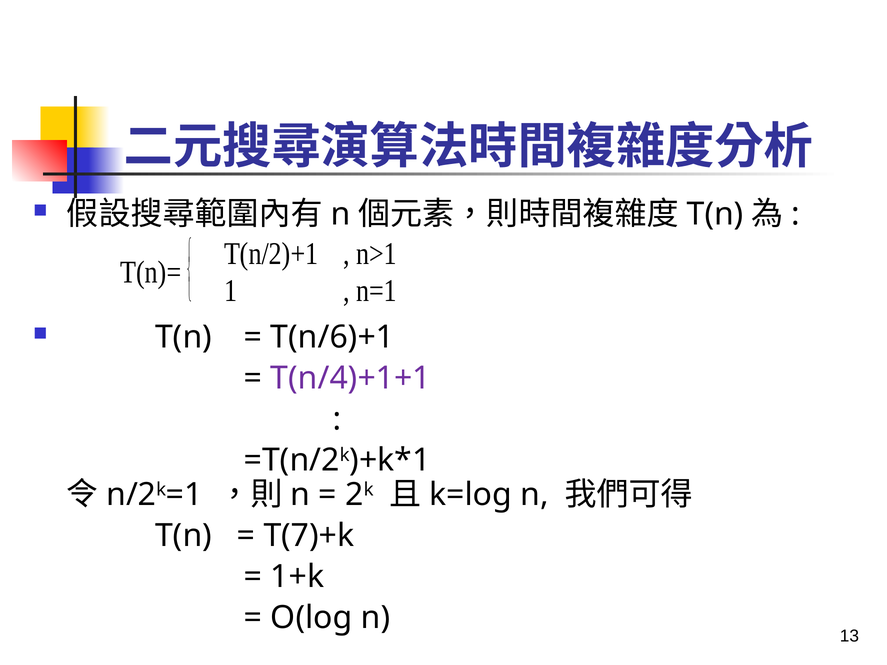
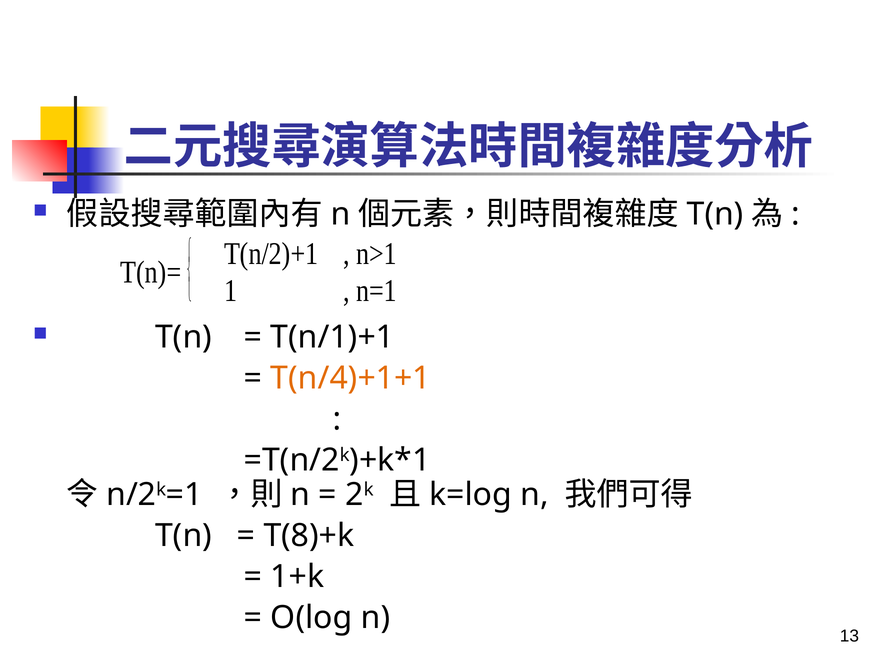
T(n/6)+1: T(n/6)+1 -> T(n/1)+1
T(n/4)+1+1 colour: purple -> orange
T(7)+k: T(7)+k -> T(8)+k
